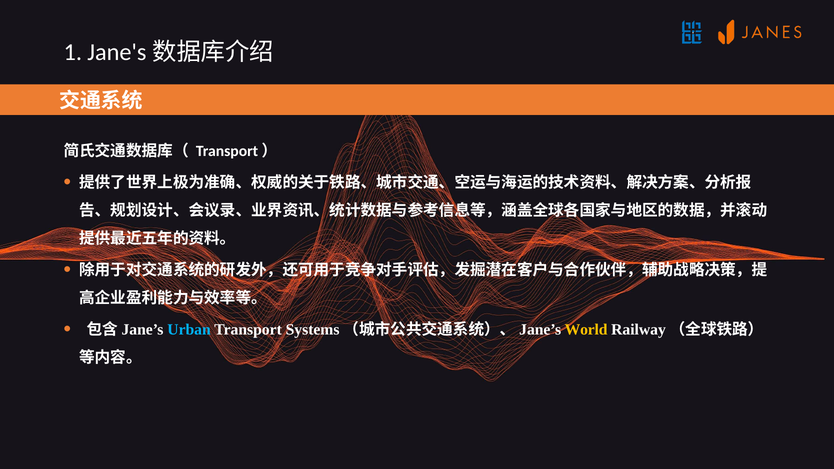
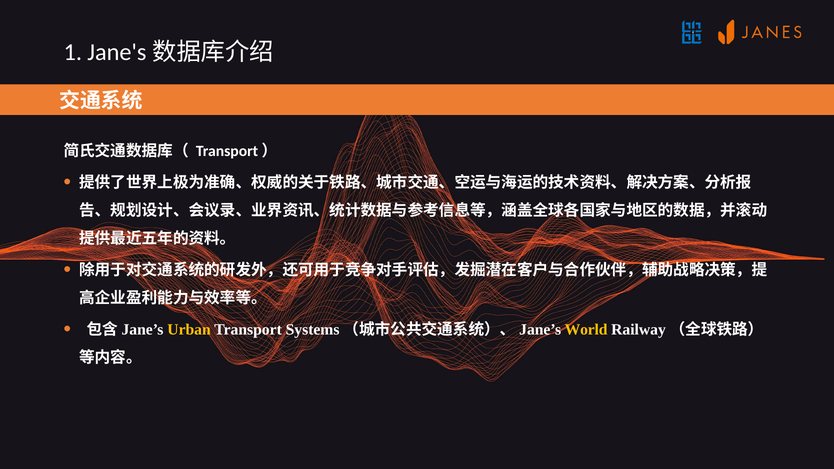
Urban colour: light blue -> yellow
